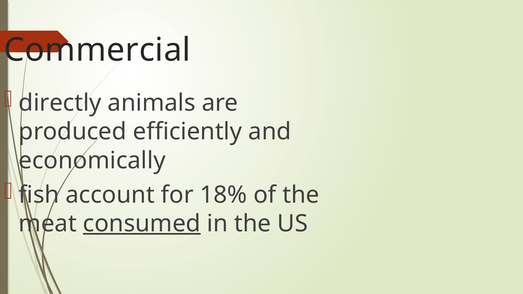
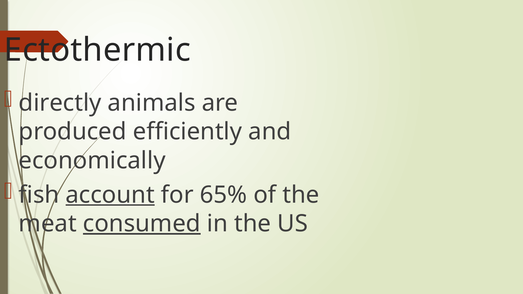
Commercial: Commercial -> Ectothermic
account underline: none -> present
18%: 18% -> 65%
